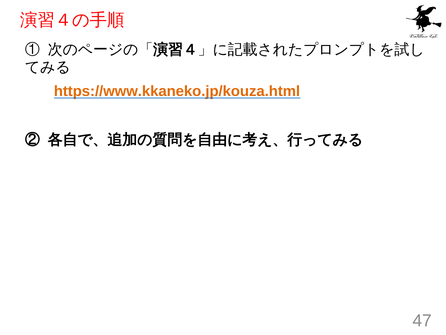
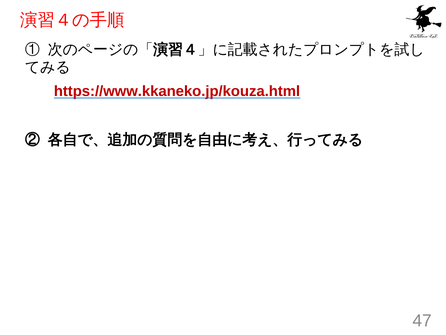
https://www.kkaneko.jp/kouza.html colour: orange -> red
